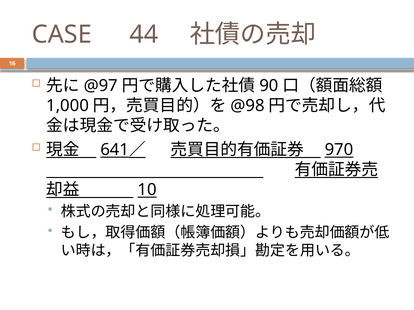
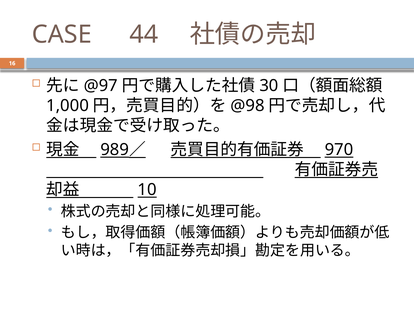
90: 90 -> 30
641: 641 -> 989
